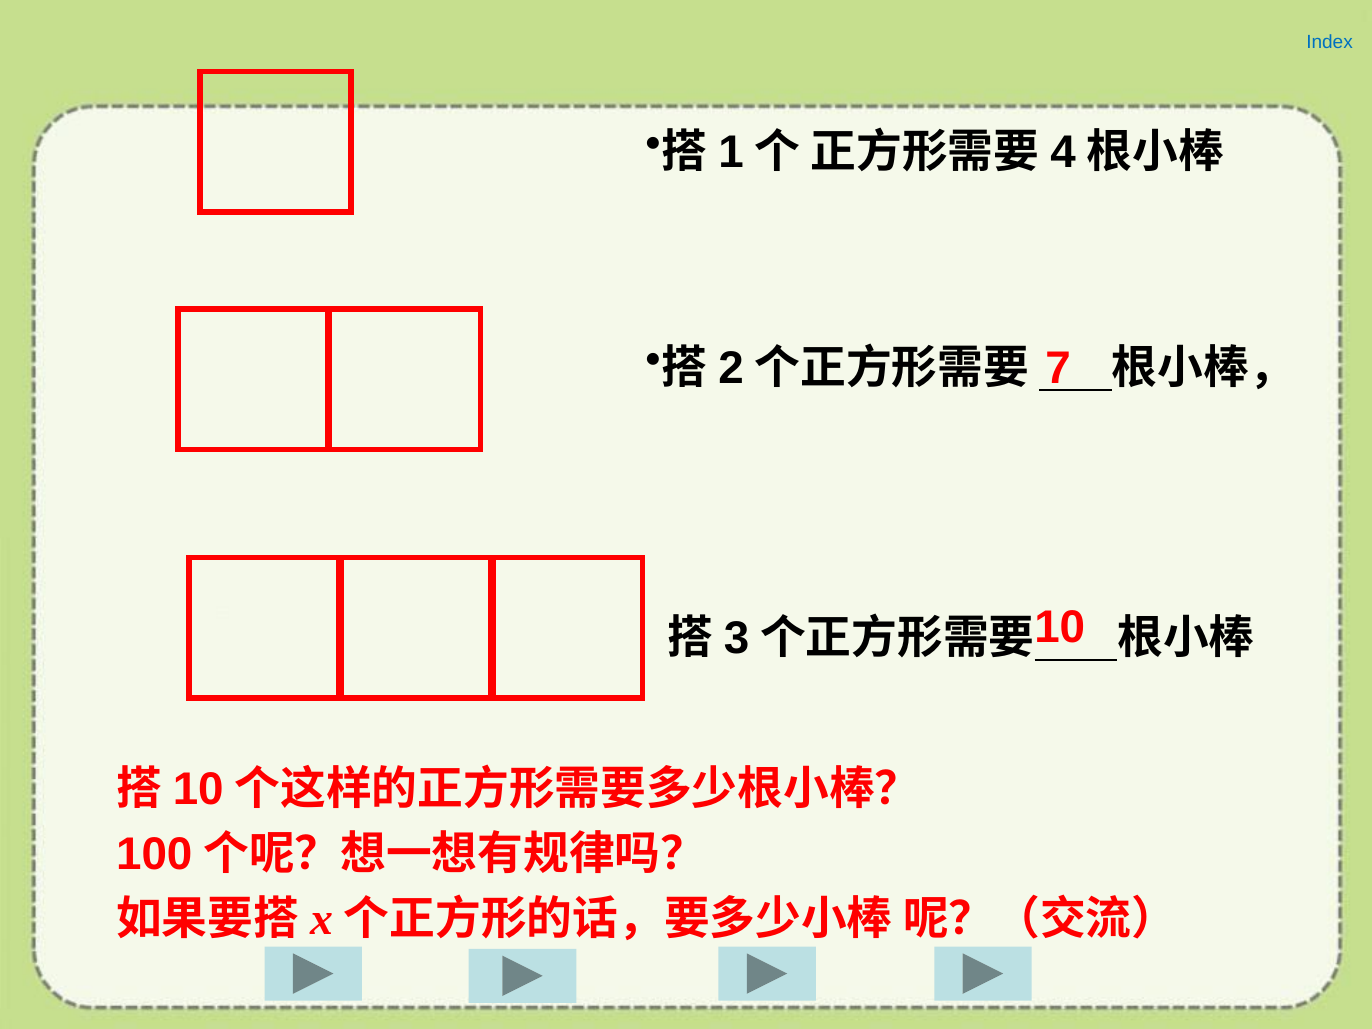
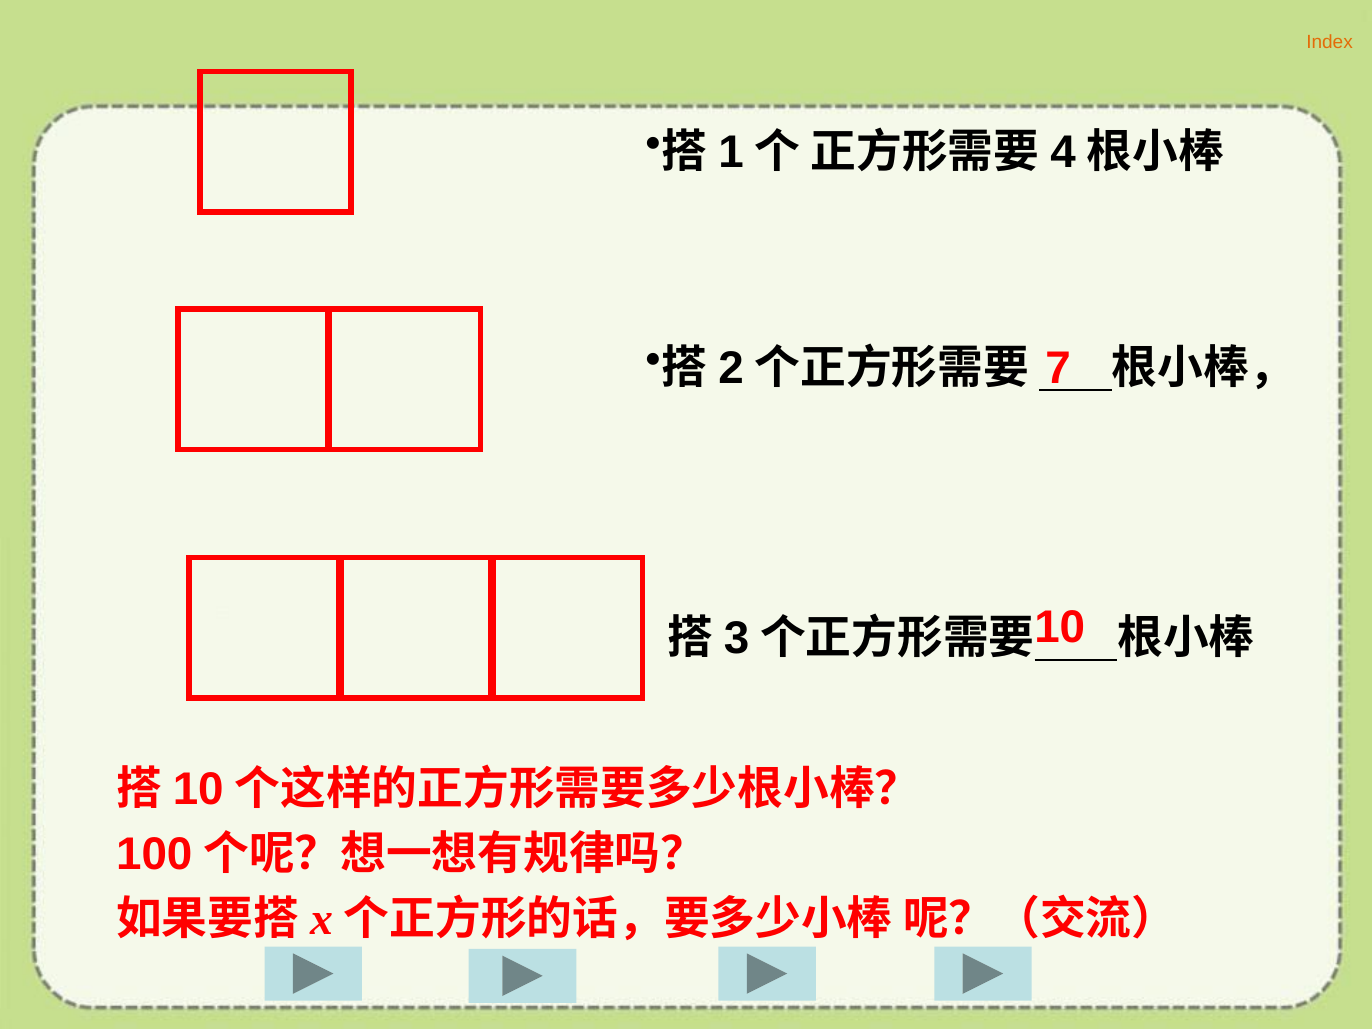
Index colour: blue -> orange
